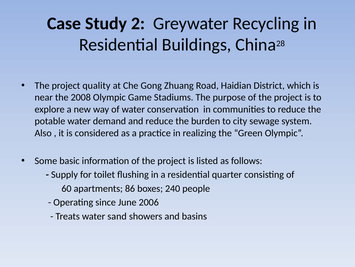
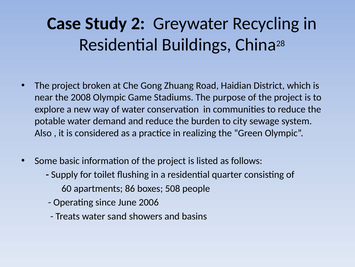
quality: quality -> broken
240: 240 -> 508
